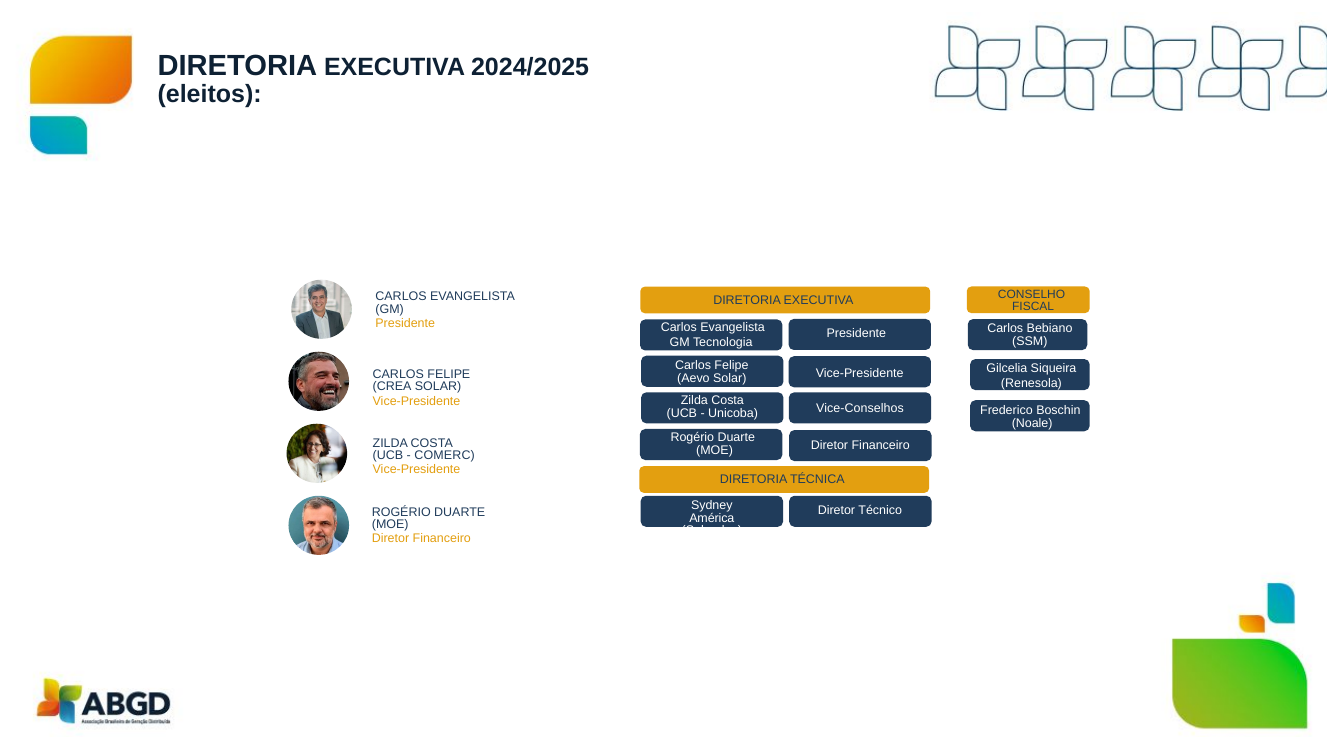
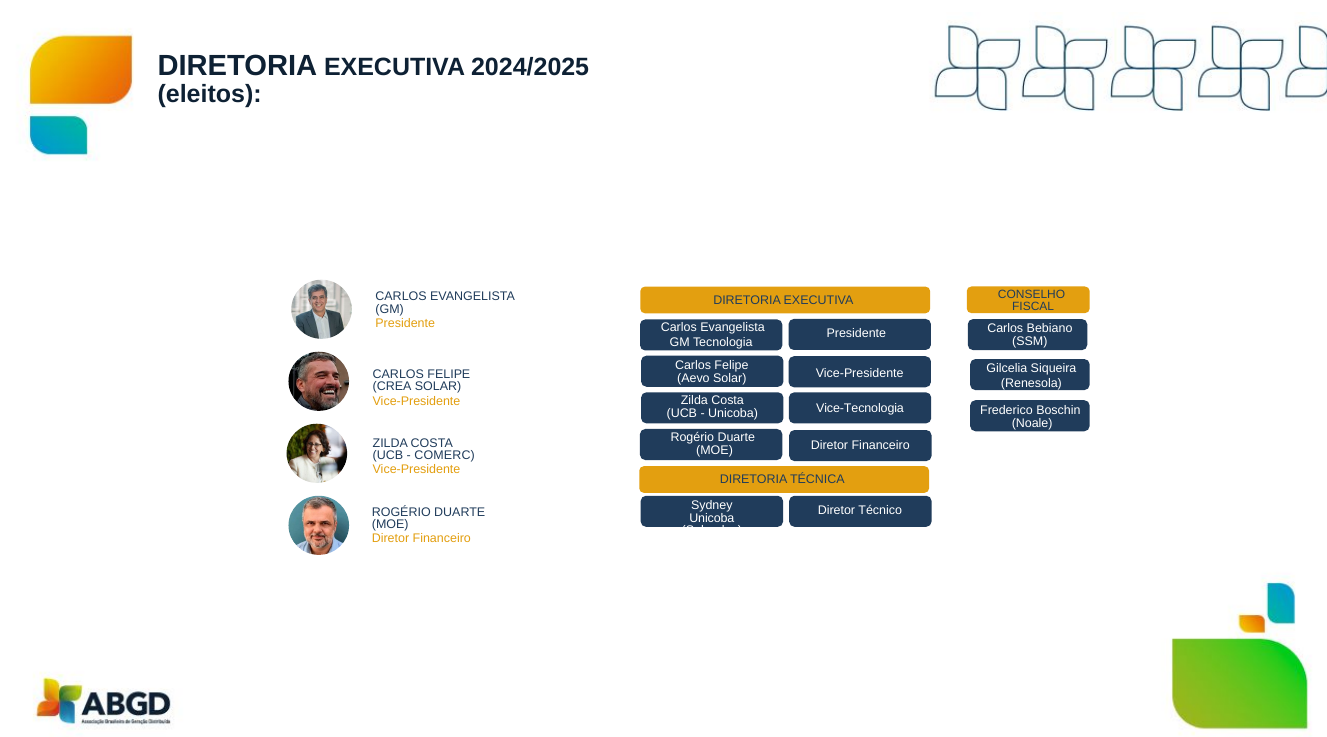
Vice-Conselhos: Vice-Conselhos -> Vice-Tecnologia
América at (712, 518): América -> Unicoba
